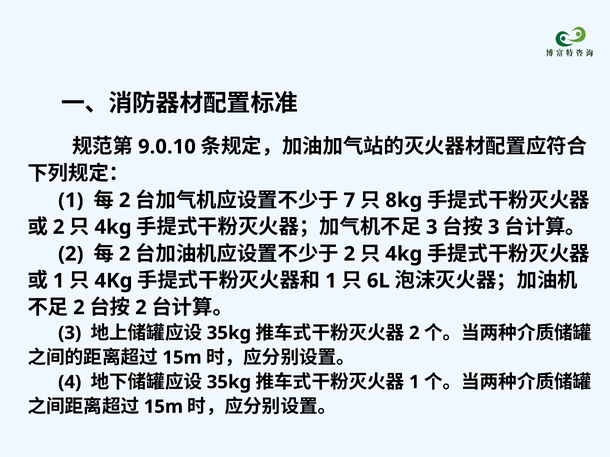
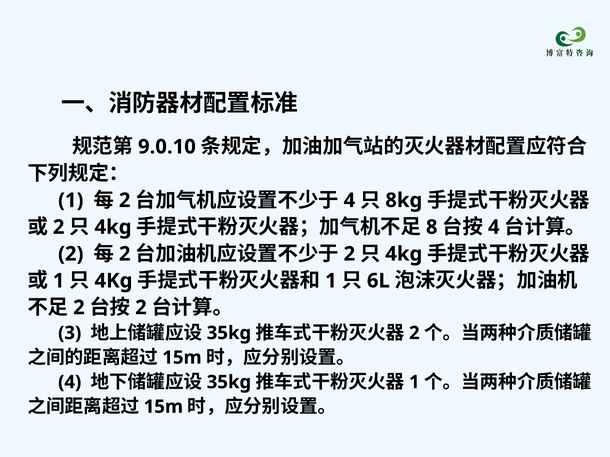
7 at (349, 201): 7 -> 4
3 at (432, 227): 3 -> 8
3 at (494, 227): 3 -> 4
